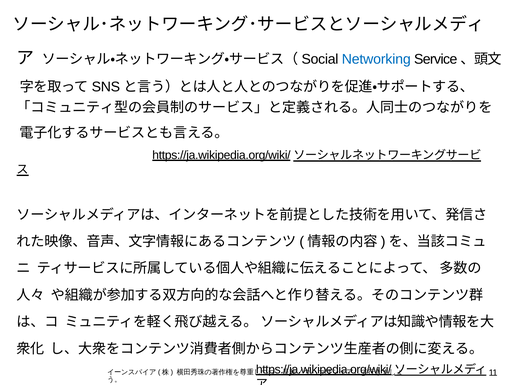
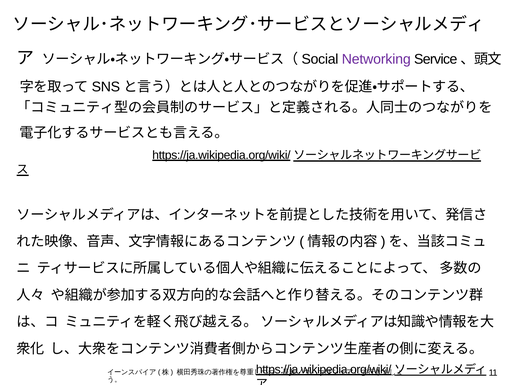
Networking colour: blue -> purple
